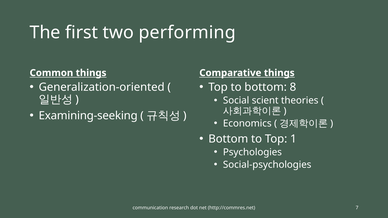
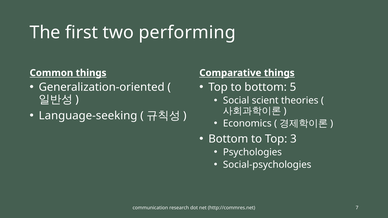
8: 8 -> 5
Examining-seeking: Examining-seeking -> Language-seeking
1: 1 -> 3
